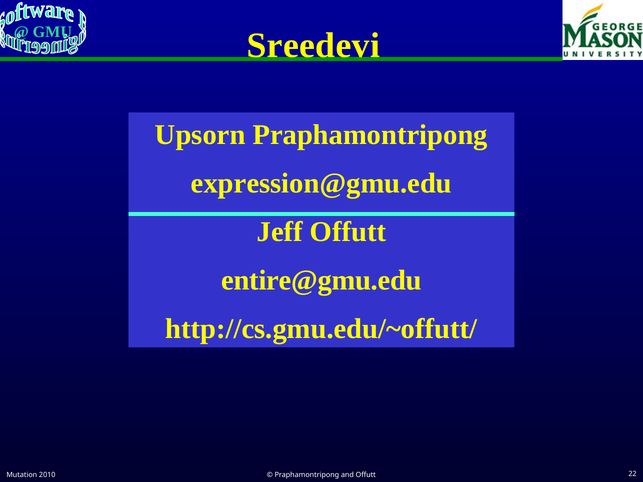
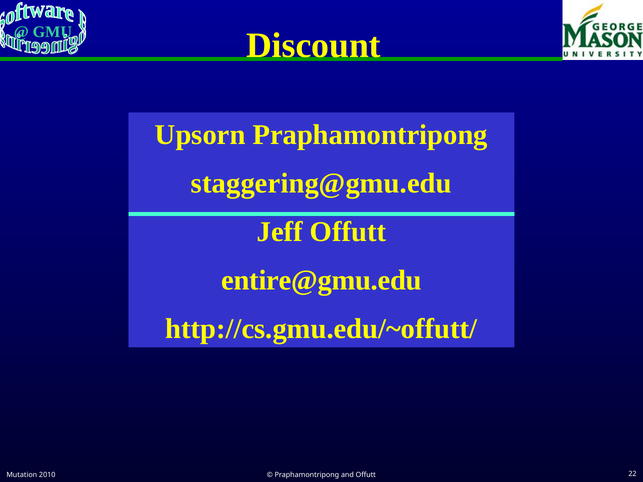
Sreedevi: Sreedevi -> Discount
expression@gmu.edu: expression@gmu.edu -> staggering@gmu.edu
